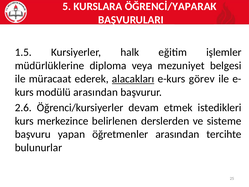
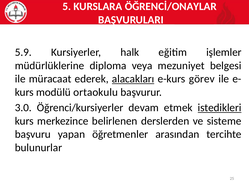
ÖĞRENCİ/YAPARAK: ÖĞRENCİ/YAPARAK -> ÖĞRENCİ/ONAYLAR
1.5: 1.5 -> 5.9
modülü arasından: arasından -> ortaokulu
2.6: 2.6 -> 3.0
istedikleri underline: none -> present
